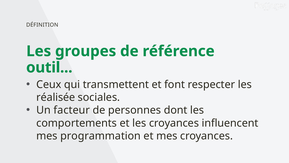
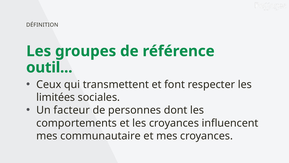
réalisée: réalisée -> limitées
programmation: programmation -> communautaire
